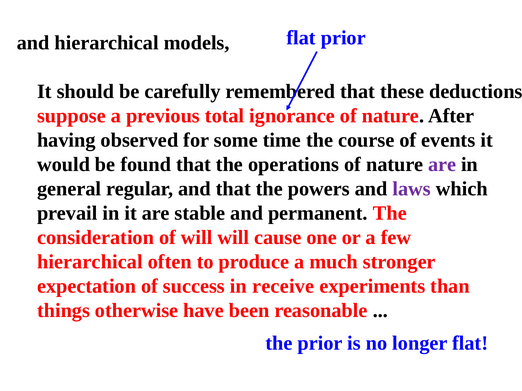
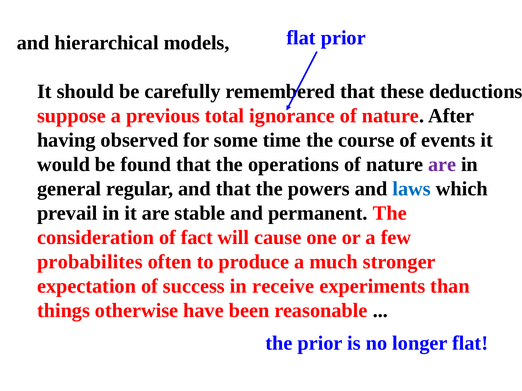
laws colour: purple -> blue
of will: will -> fact
hierarchical at (90, 262): hierarchical -> probabilites
